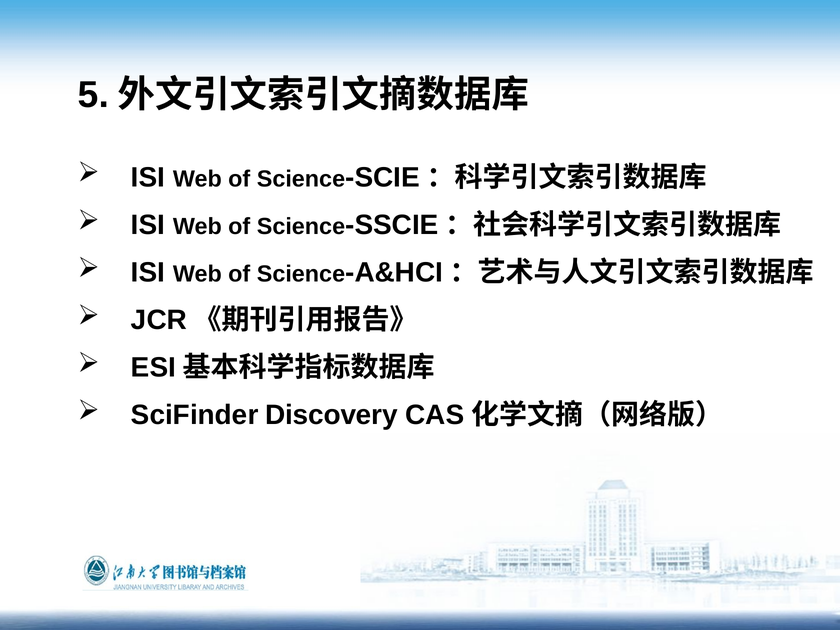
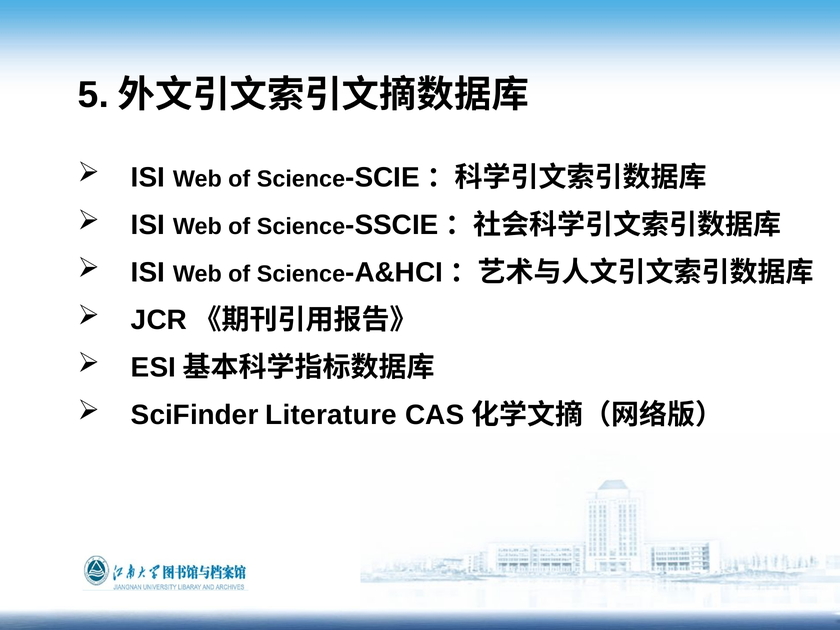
Discovery: Discovery -> Literature
